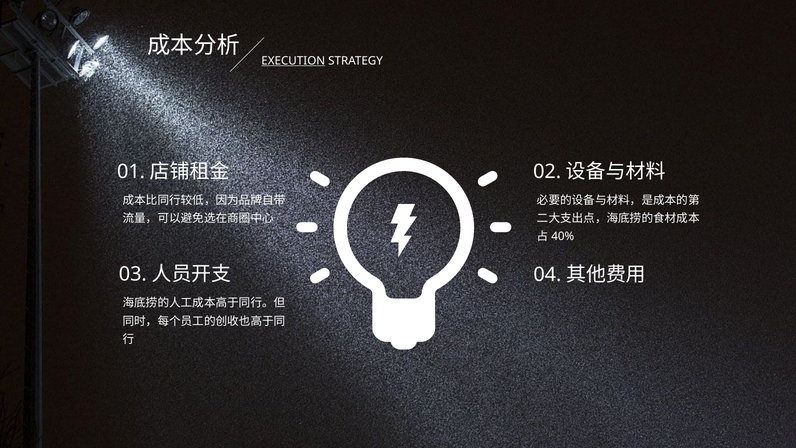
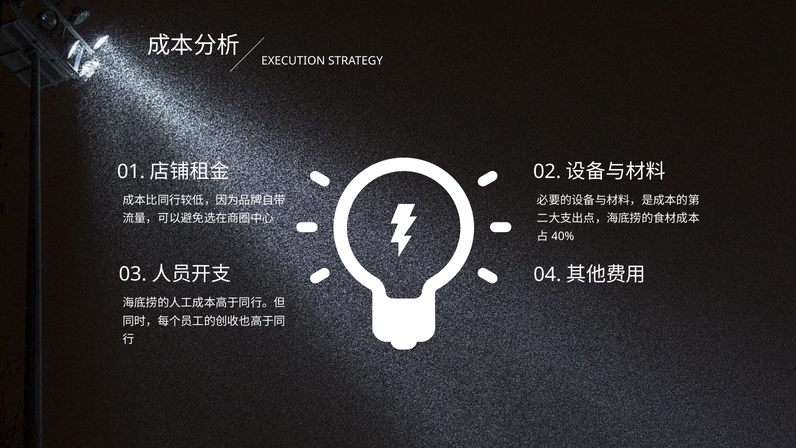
EXECUTION underline: present -> none
